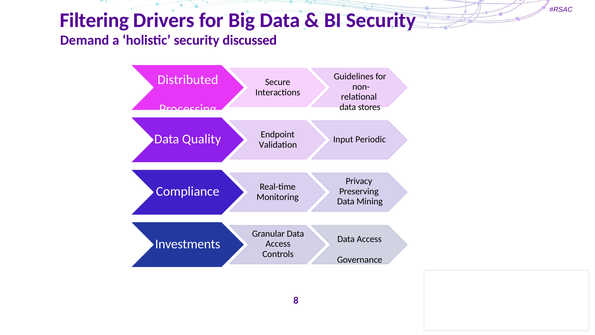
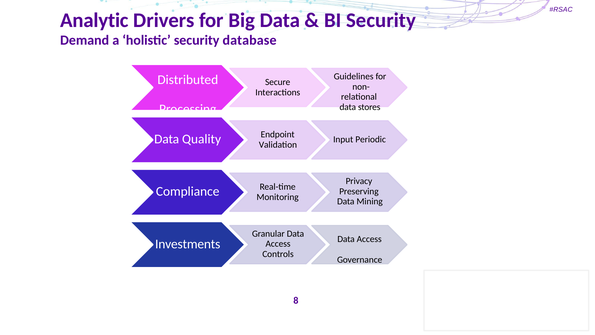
Filtering: Filtering -> Analytic
discussed: discussed -> database
